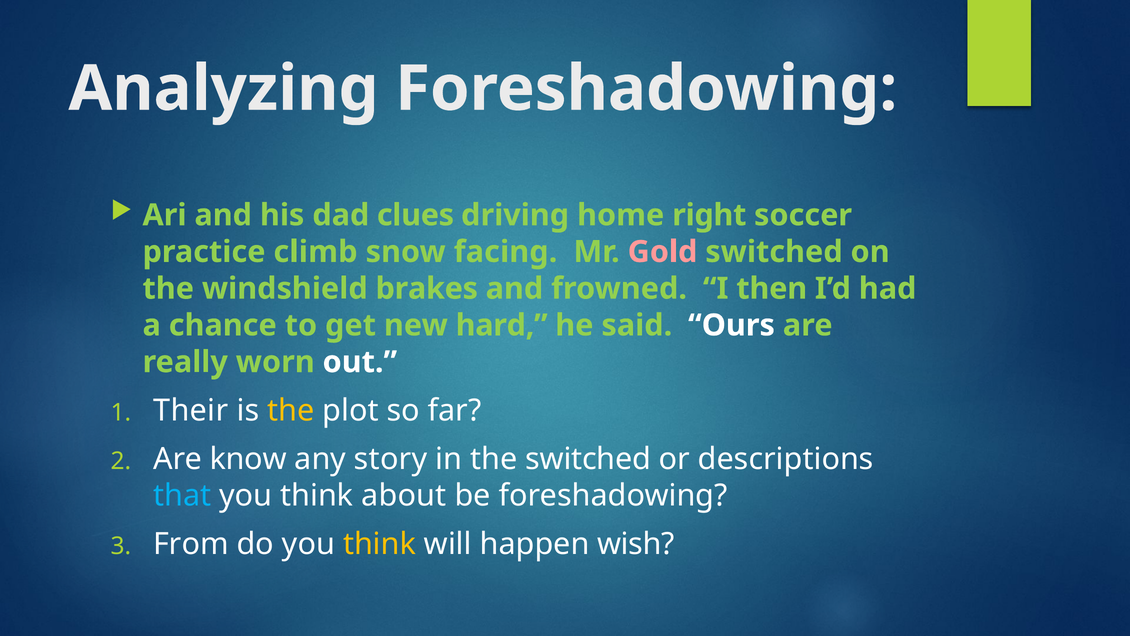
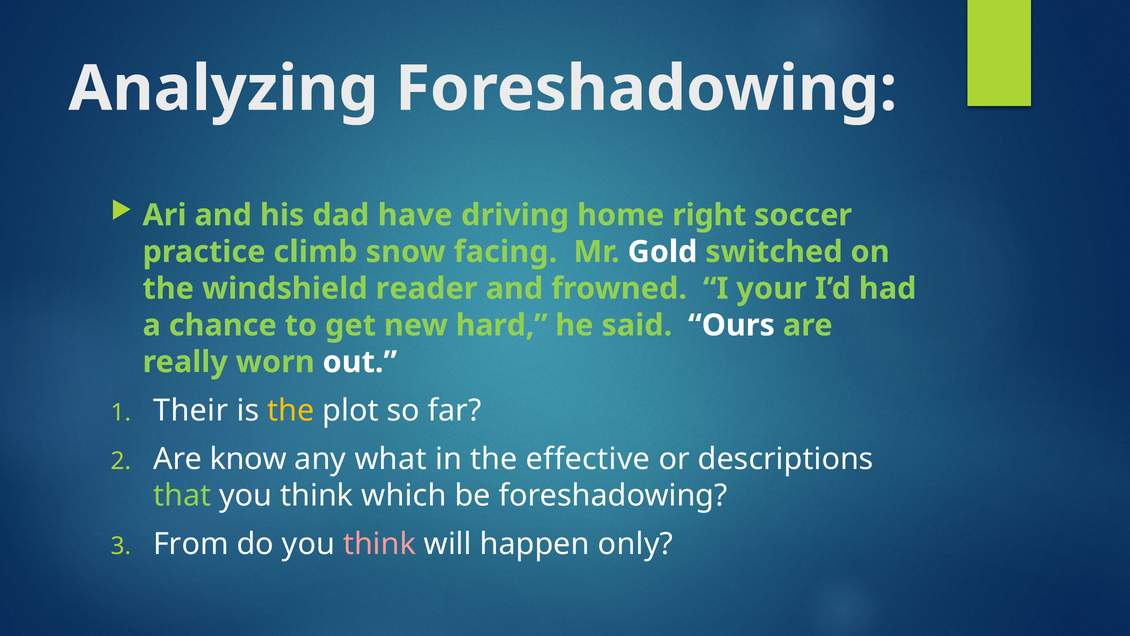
clues: clues -> have
Gold colour: pink -> white
brakes: brakes -> reader
then: then -> your
story: story -> what
the switched: switched -> effective
that colour: light blue -> light green
about: about -> which
think at (380, 544) colour: yellow -> pink
wish: wish -> only
